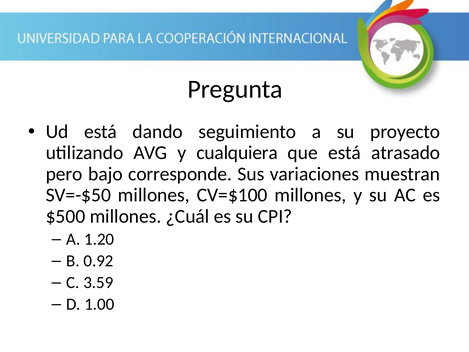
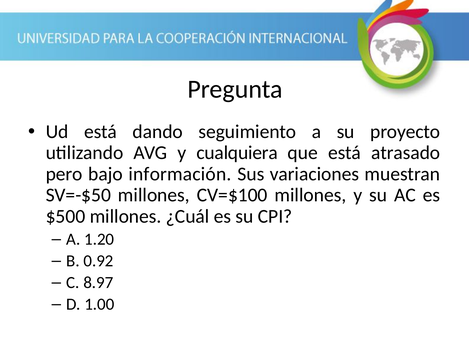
corresponde: corresponde -> información
3.59: 3.59 -> 8.97
